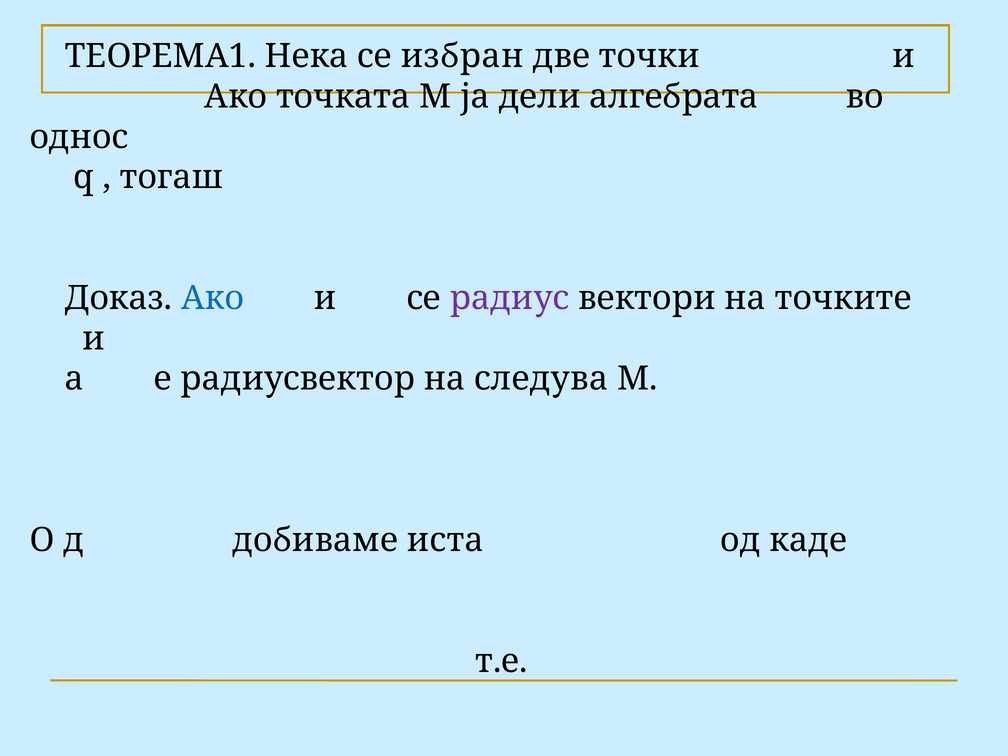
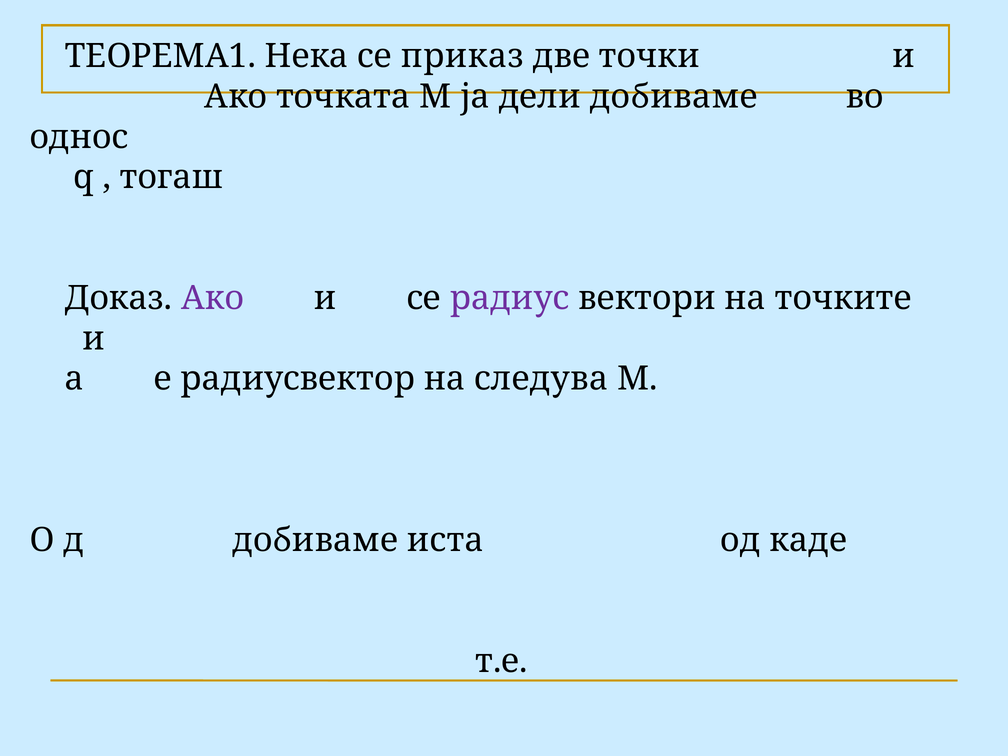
избран: избран -> приказ
дели алгебрата: алгебрата -> добиваме
Ако at (213, 298) colour: blue -> purple
